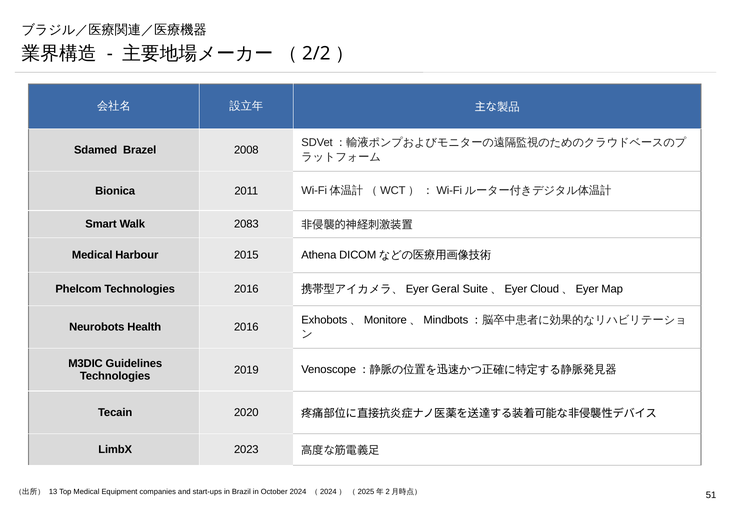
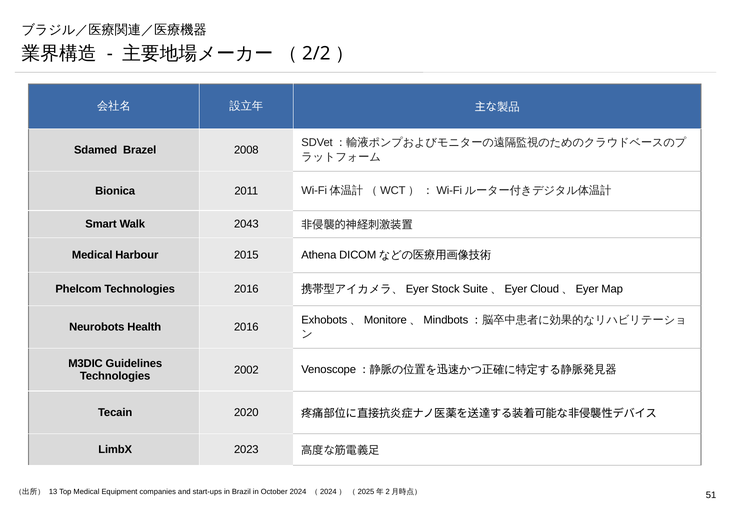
2083: 2083 -> 2043
Geral: Geral -> Stock
2019: 2019 -> 2002
